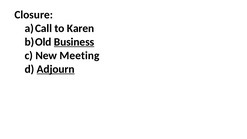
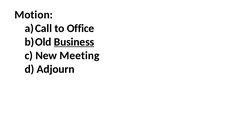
Closure: Closure -> Motion
Karen: Karen -> Office
Adjourn underline: present -> none
